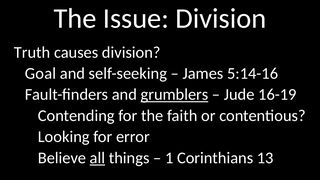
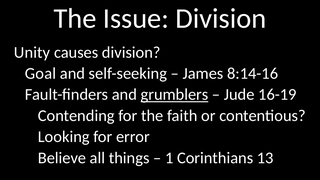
Truth: Truth -> Unity
5:14-16: 5:14-16 -> 8:14-16
all underline: present -> none
